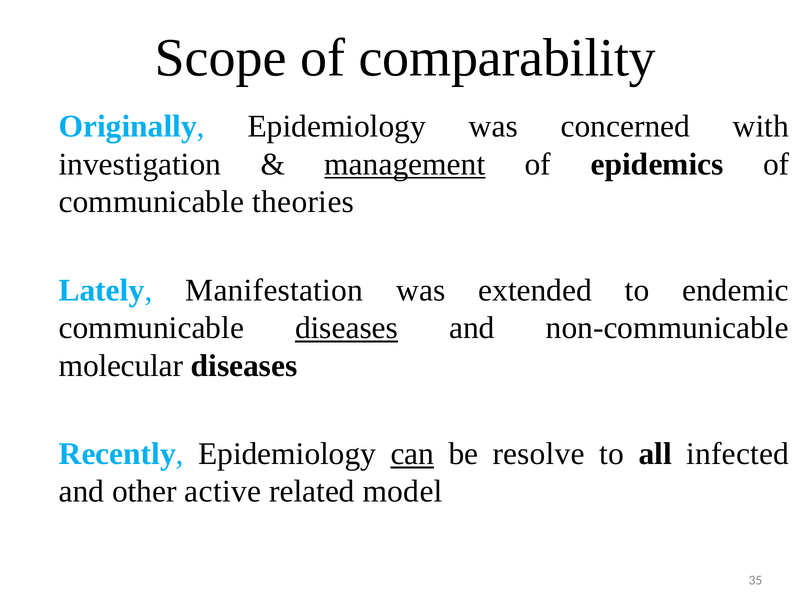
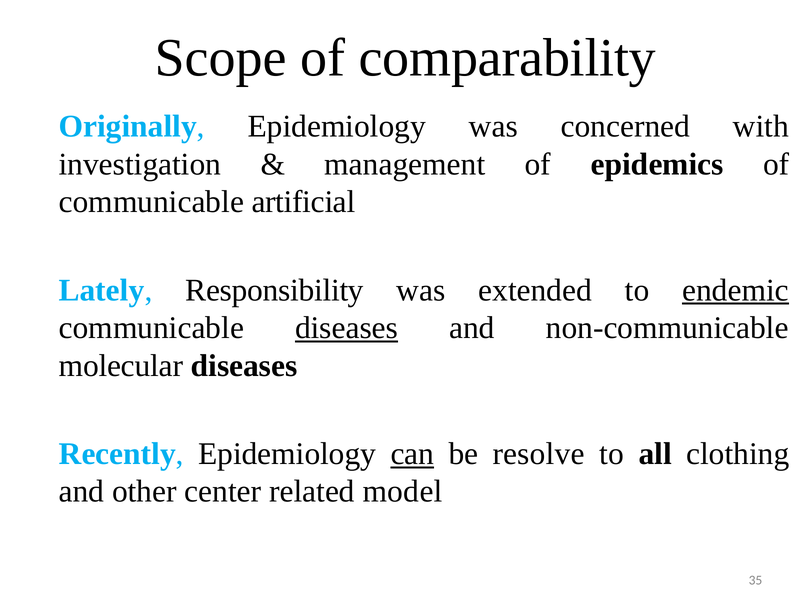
management underline: present -> none
theories: theories -> artificial
Manifestation: Manifestation -> Responsibility
endemic underline: none -> present
infected: infected -> clothing
active: active -> center
